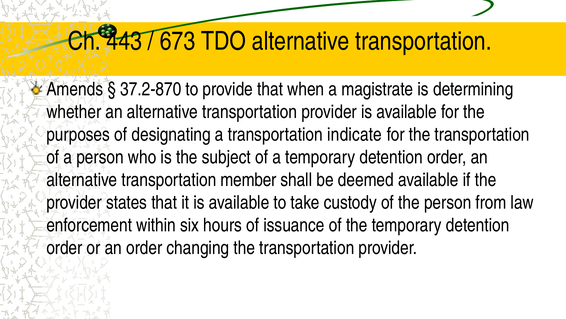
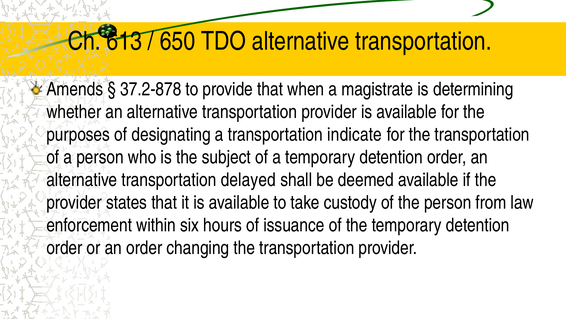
443: 443 -> 613
673: 673 -> 650
37.2-870: 37.2-870 -> 37.2-878
member: member -> delayed
